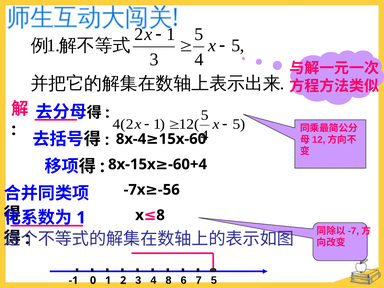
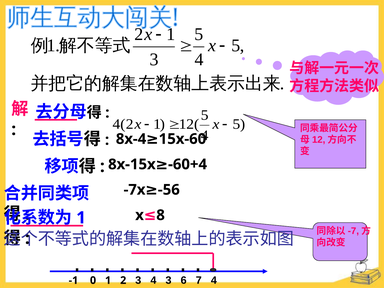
4 8: 8 -> 3
7 5: 5 -> 4
